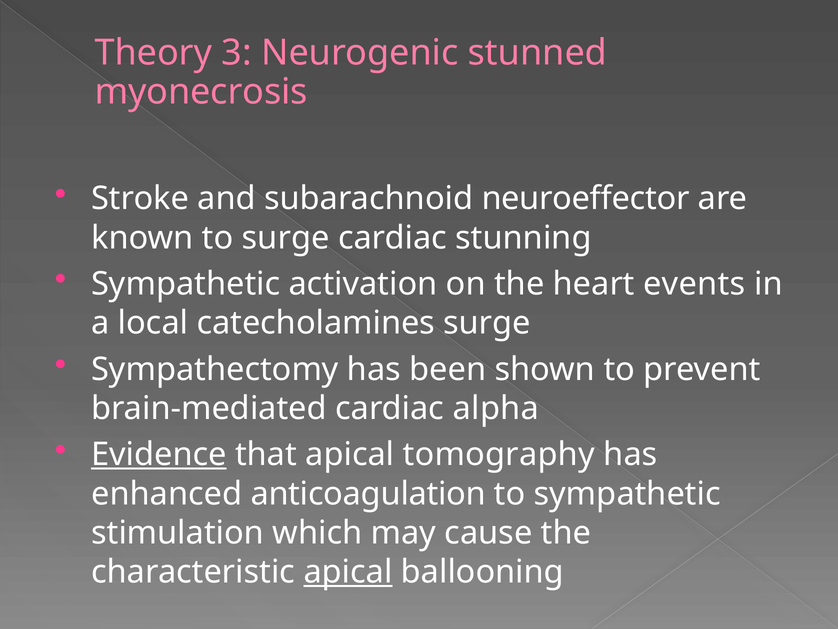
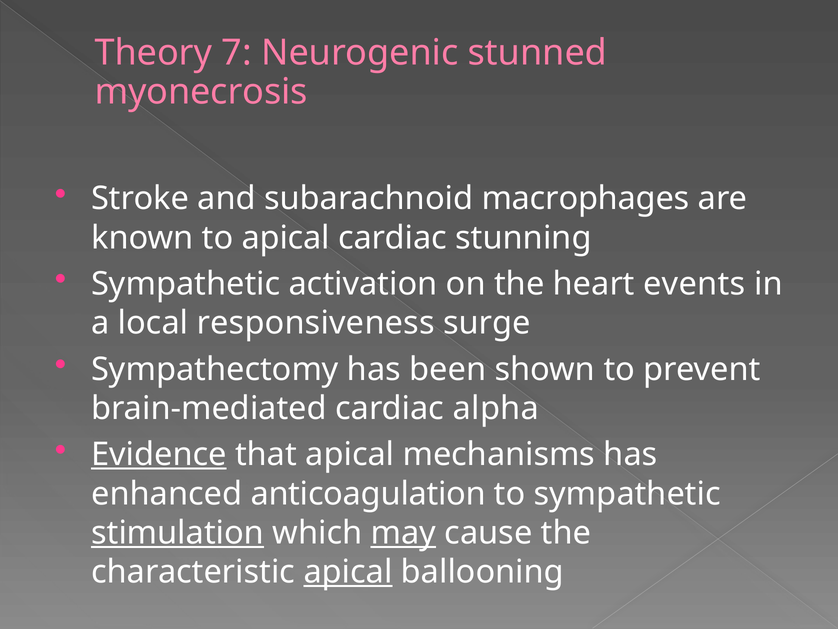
3: 3 -> 7
neuroeffector: neuroeffector -> macrophages
to surge: surge -> apical
catecholamines: catecholamines -> responsiveness
tomography: tomography -> mechanisms
stimulation underline: none -> present
may underline: none -> present
